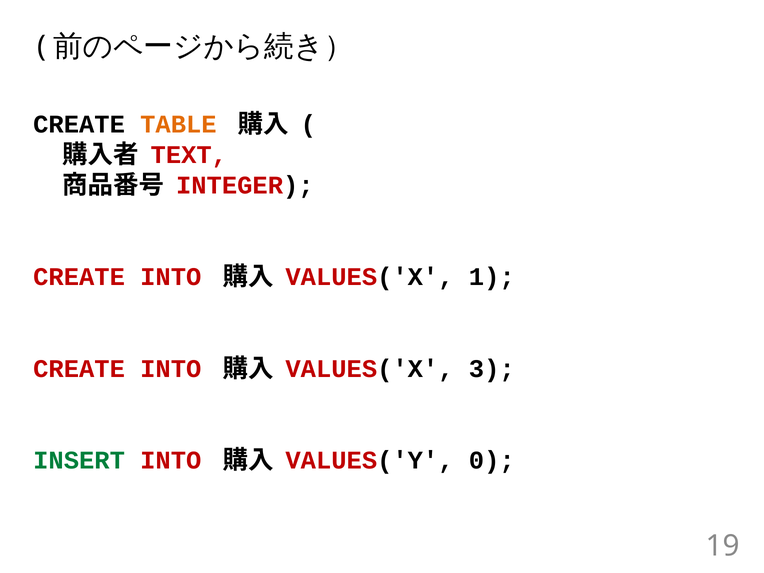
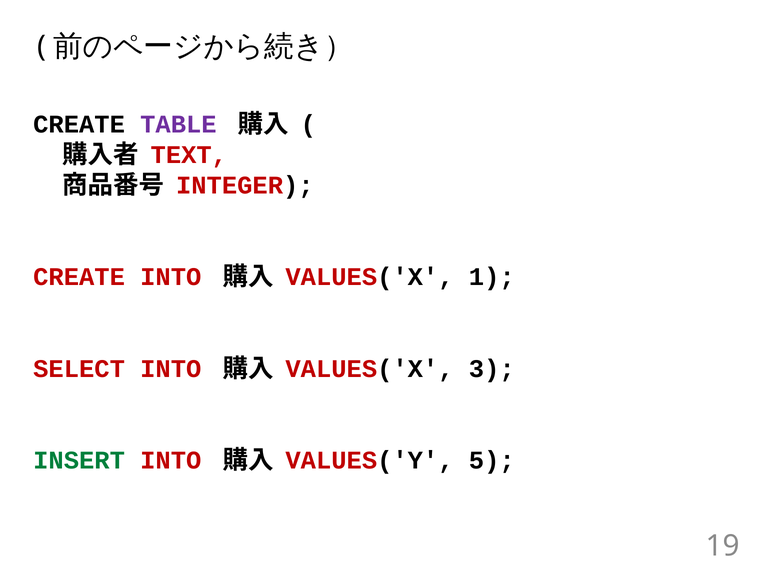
TABLE colour: orange -> purple
CREATE at (79, 369): CREATE -> SELECT
0: 0 -> 5
